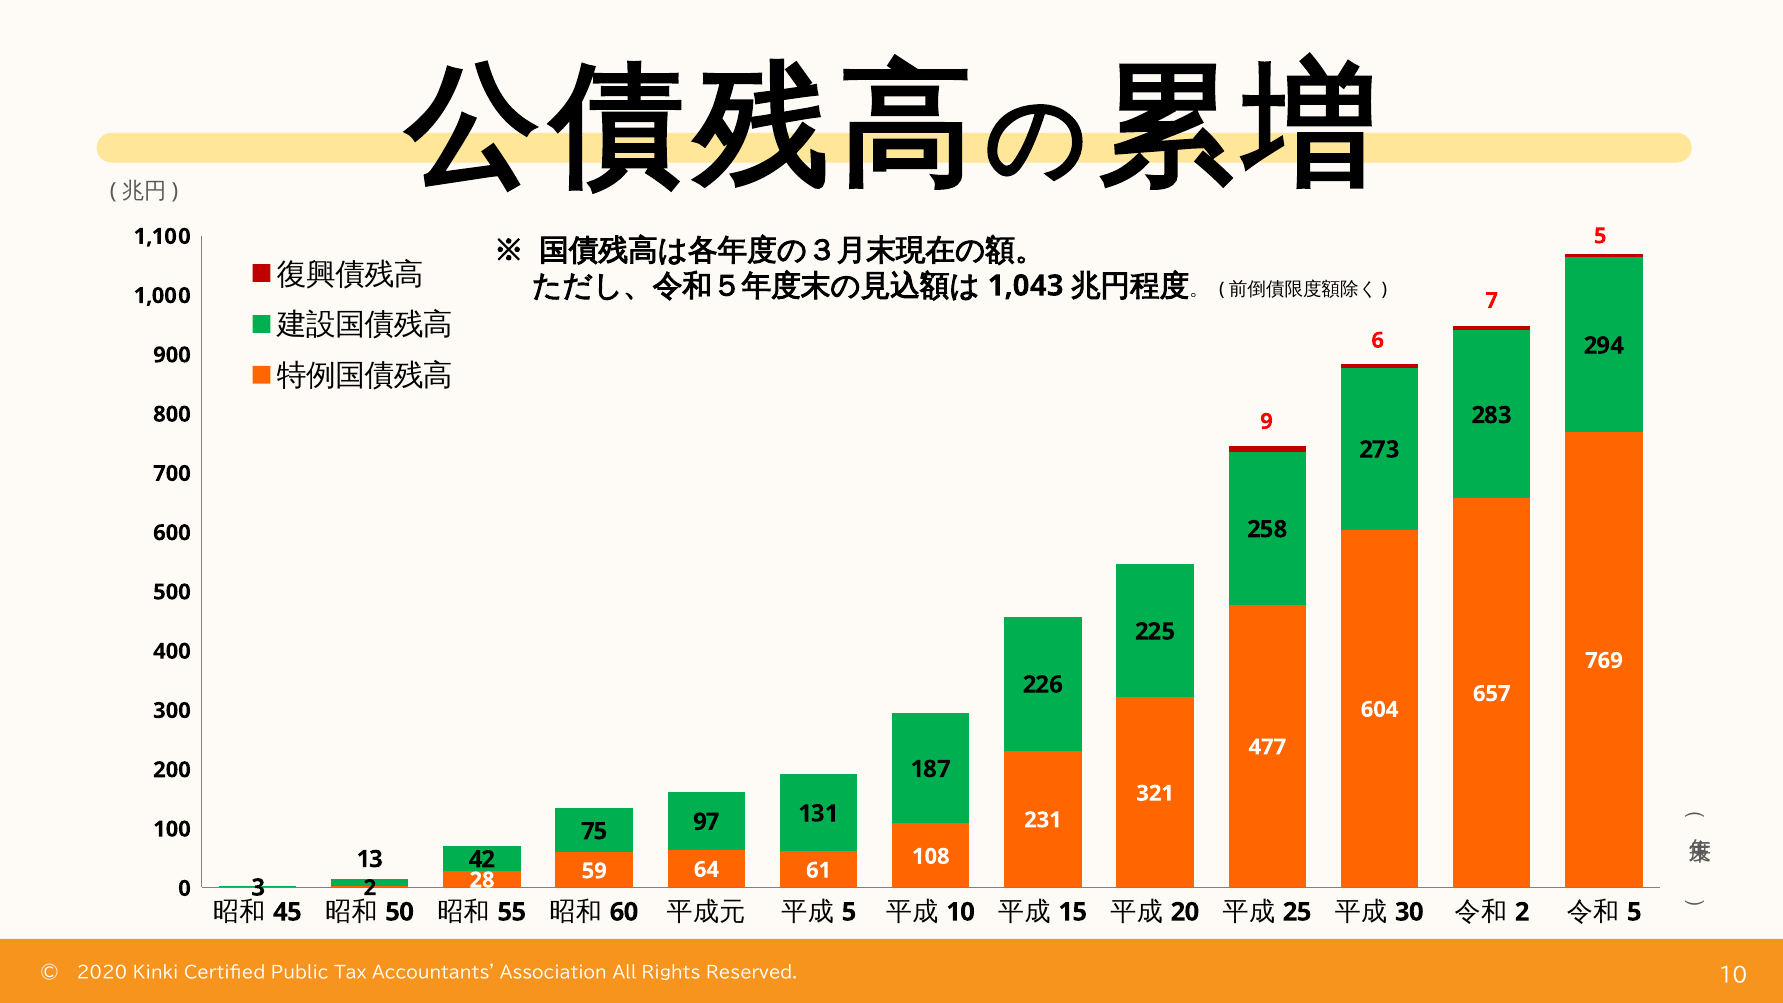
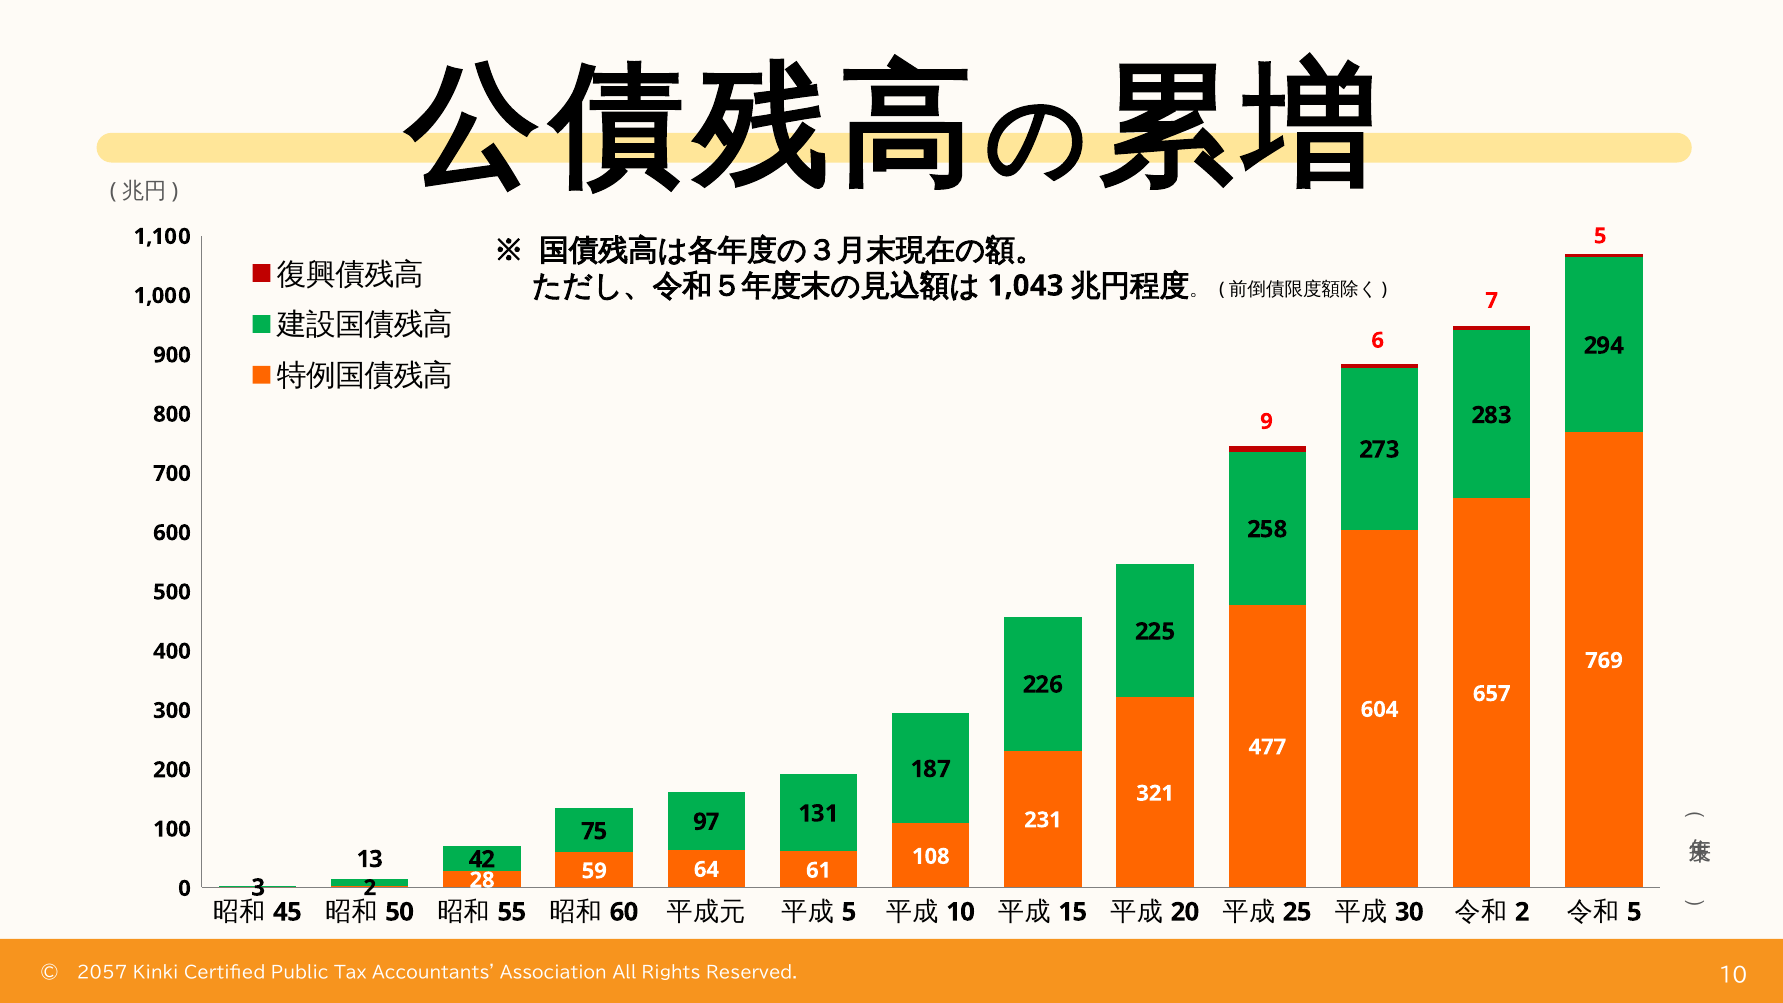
2020: 2020 -> 2057
